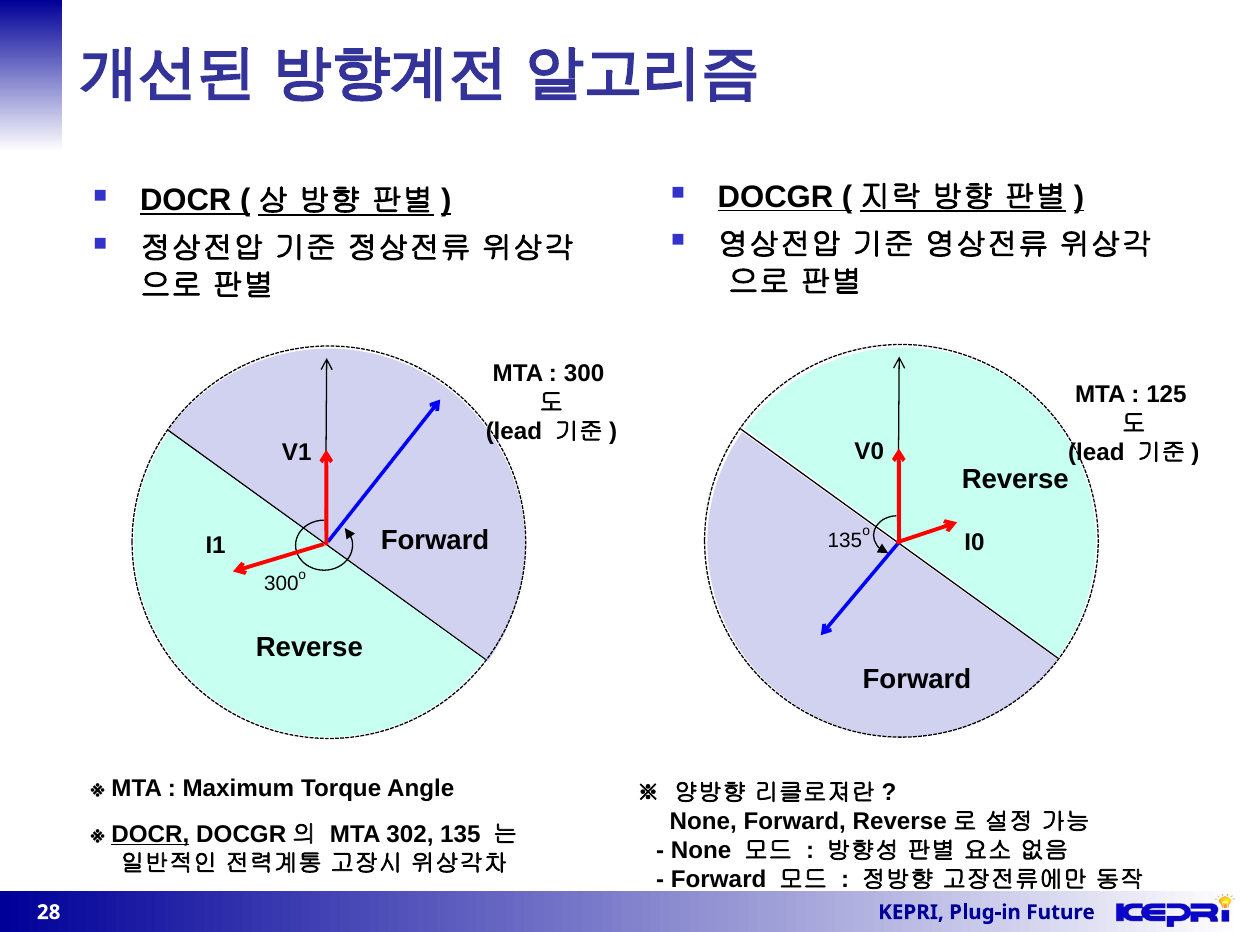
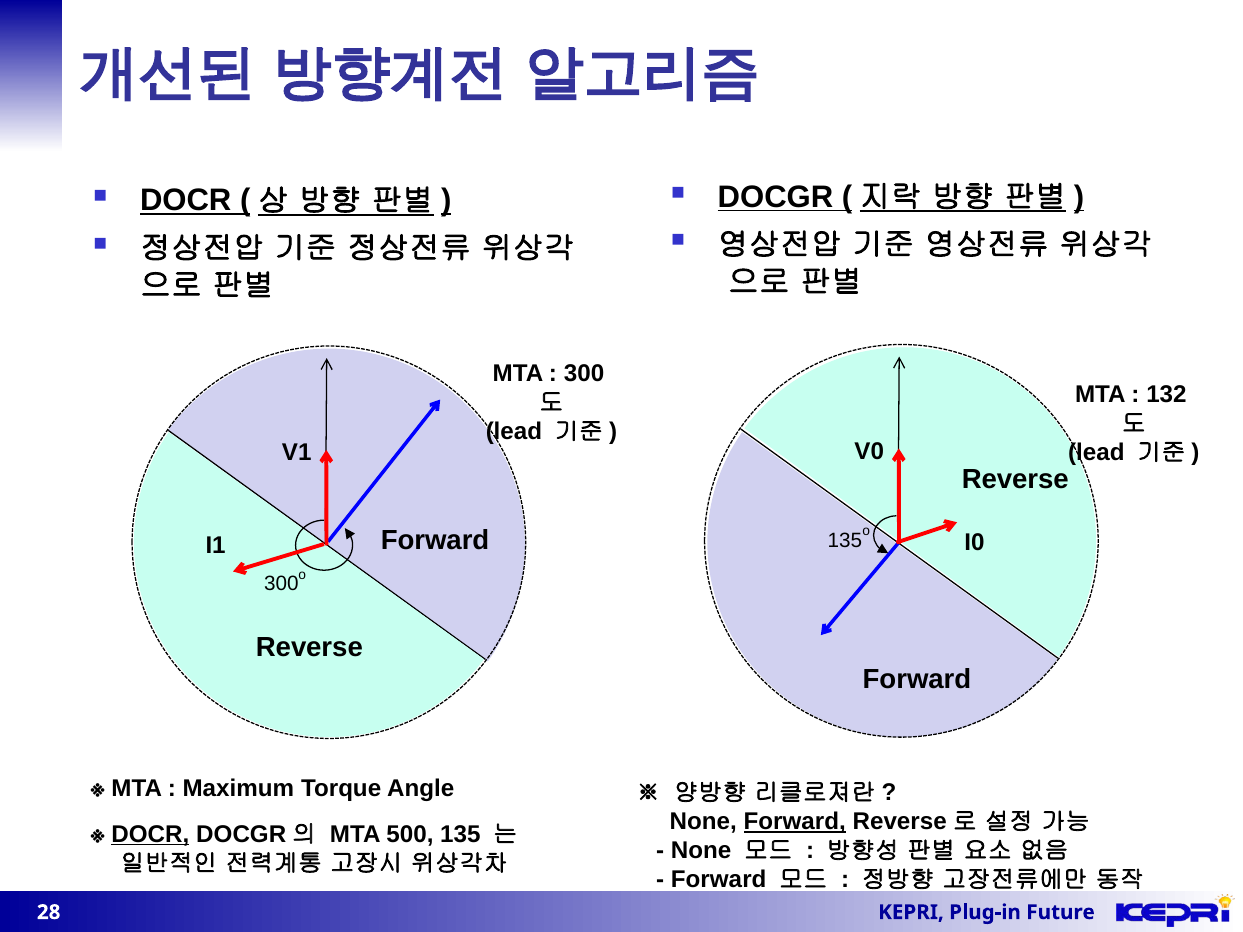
125: 125 -> 132
Forward at (795, 822) underline: none -> present
302: 302 -> 500
